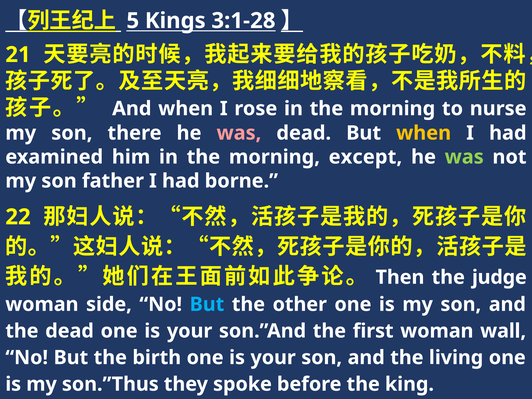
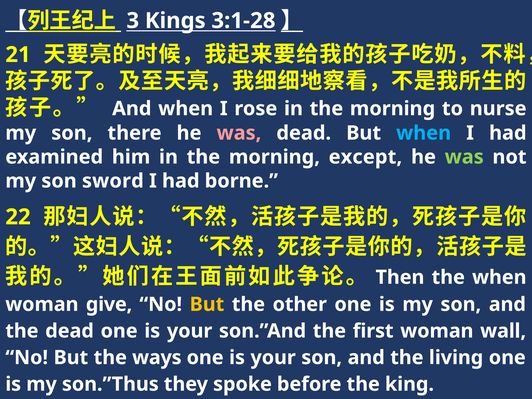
5: 5 -> 3
when at (424, 133) colour: yellow -> light blue
father: father -> sword
the judge: judge -> when
side: side -> give
But at (207, 304) colour: light blue -> yellow
birth: birth -> ways
